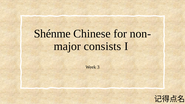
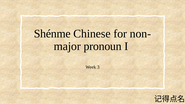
consists: consists -> pronoun
